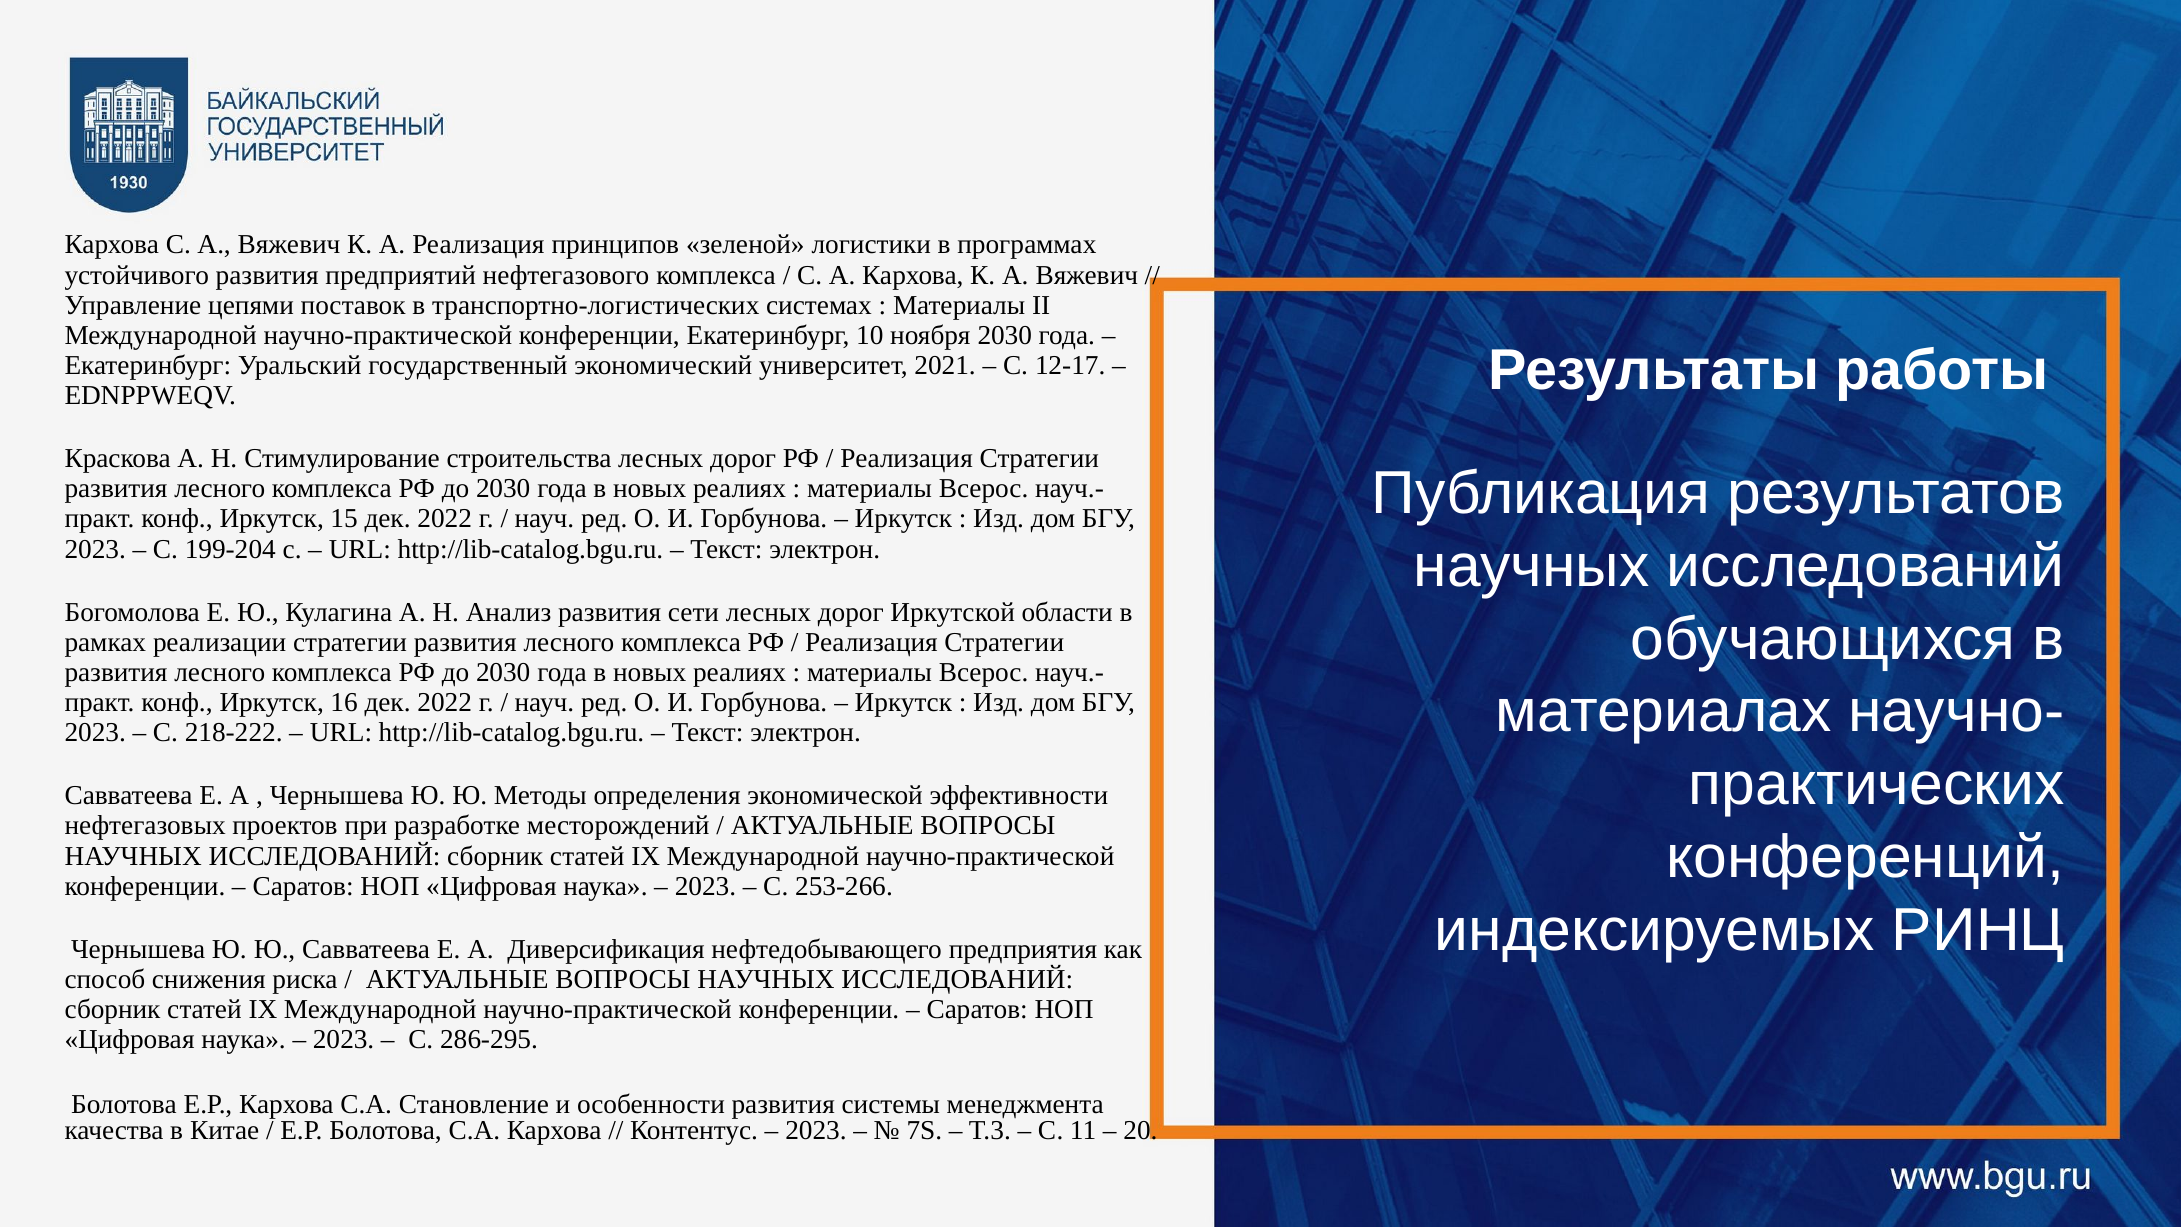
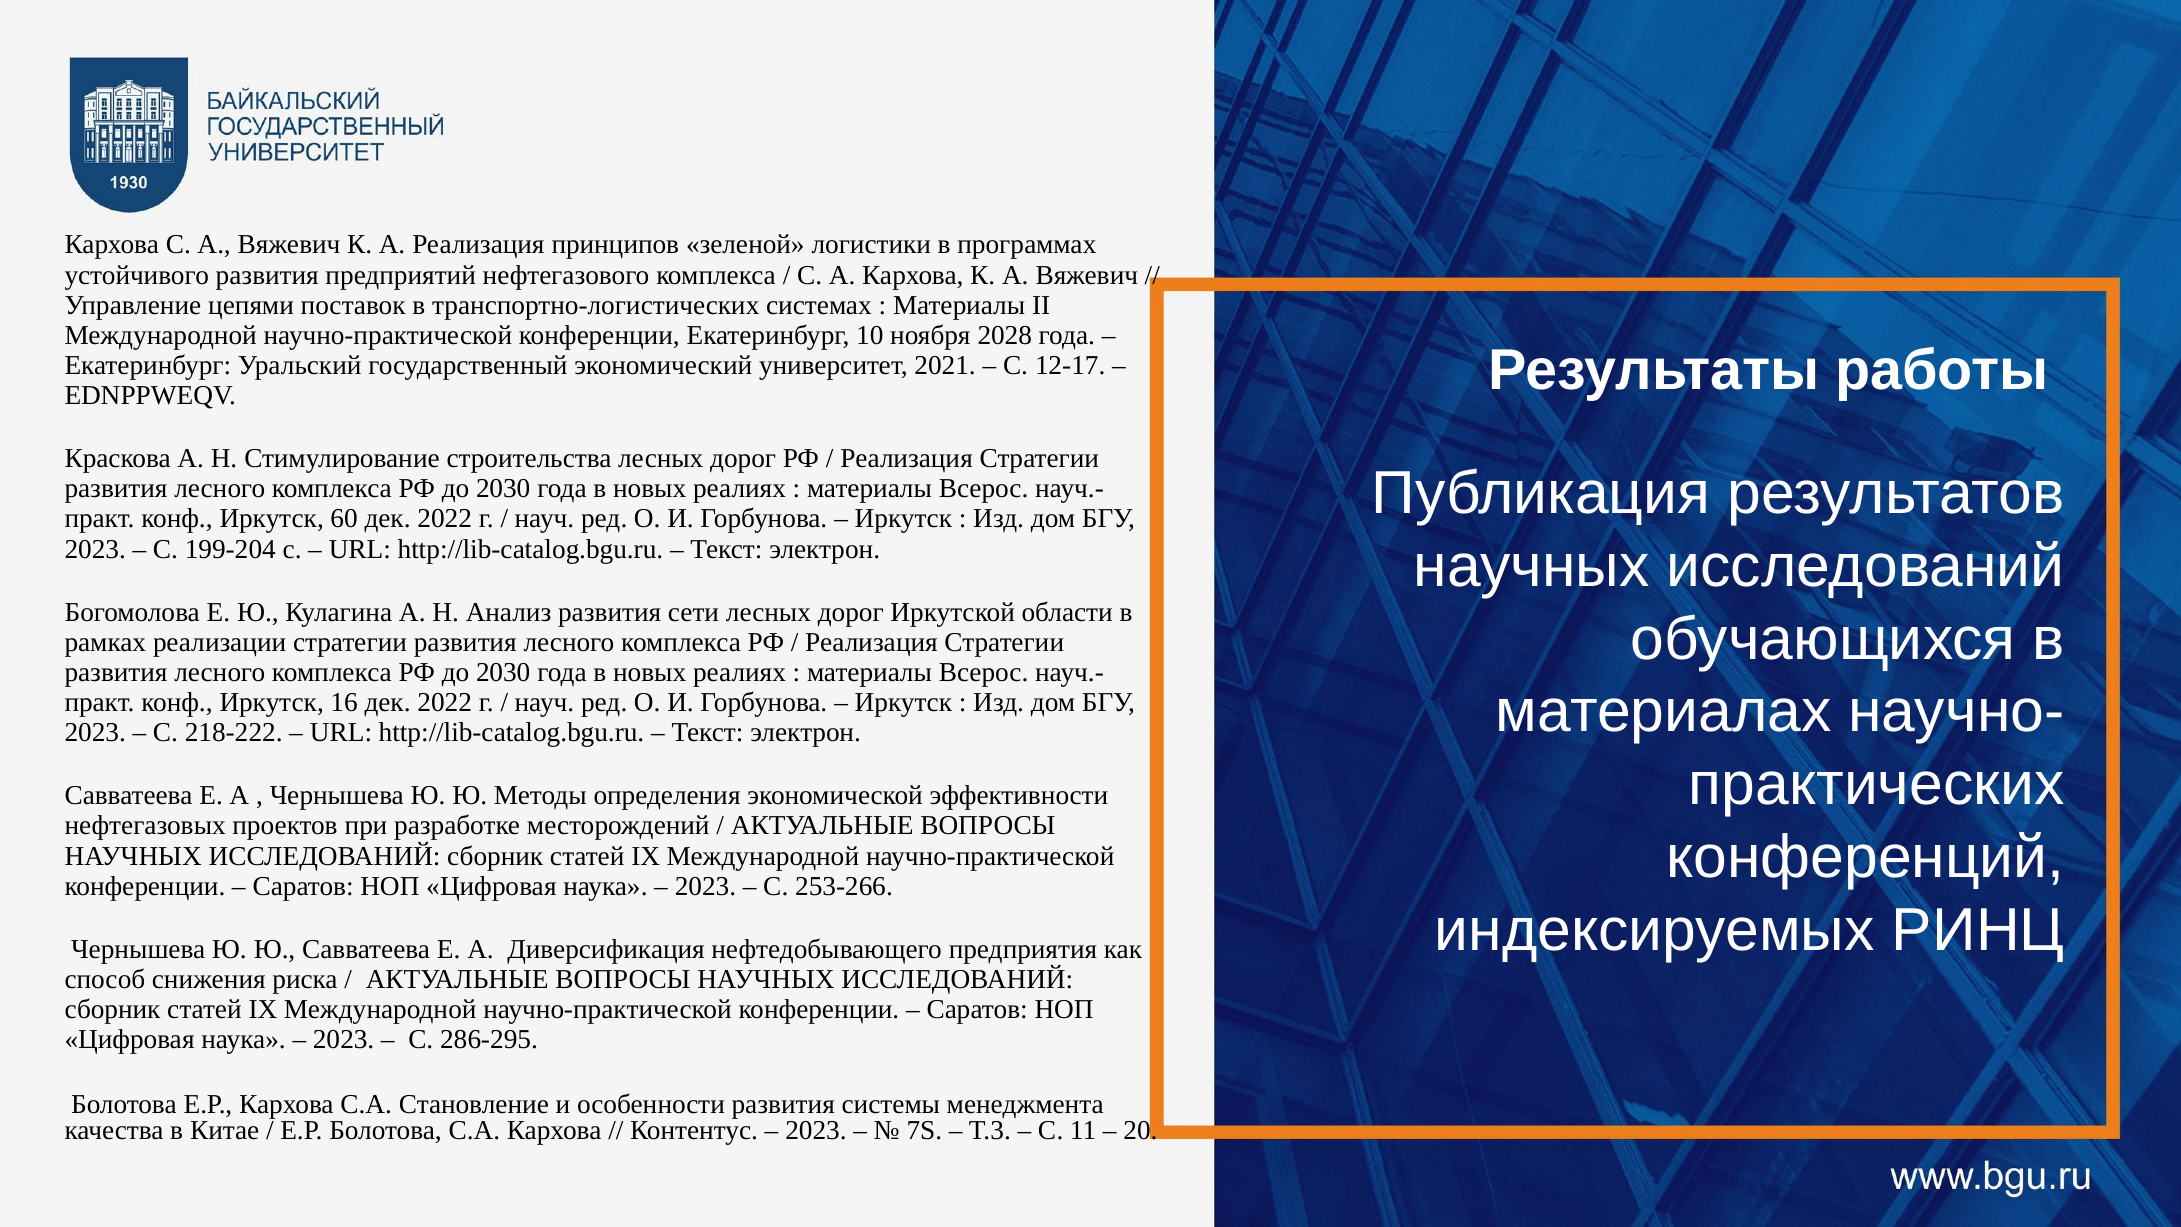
ноября 2030: 2030 -> 2028
15: 15 -> 60
